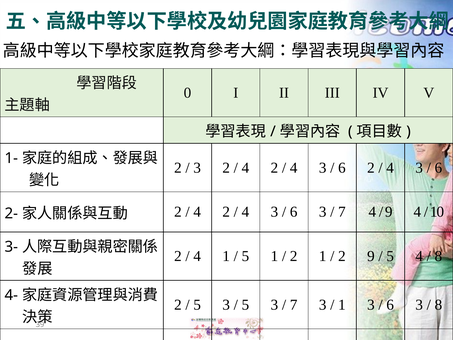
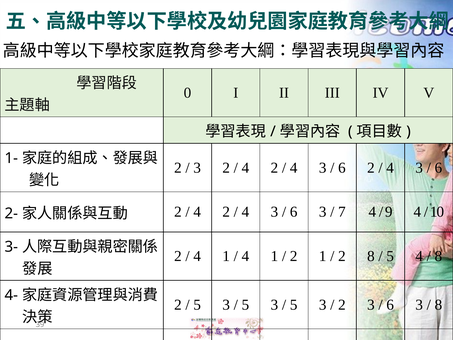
5 at (245, 256): 5 -> 4
2 9: 9 -> 8
7 at (294, 304): 7 -> 5
1 at (342, 304): 1 -> 2
